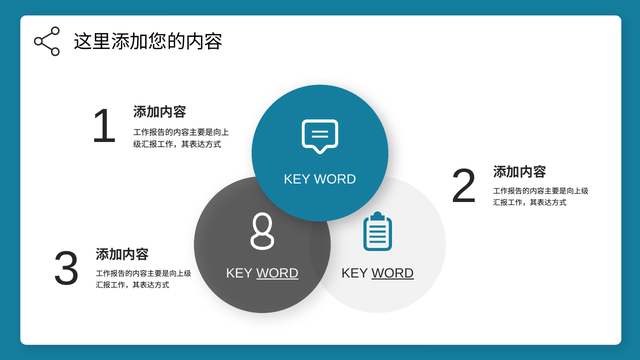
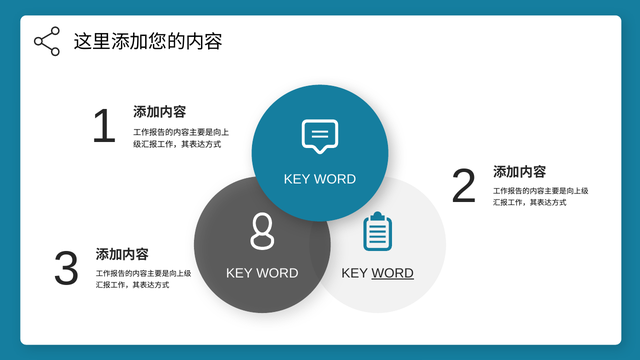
WORD at (277, 273) underline: present -> none
